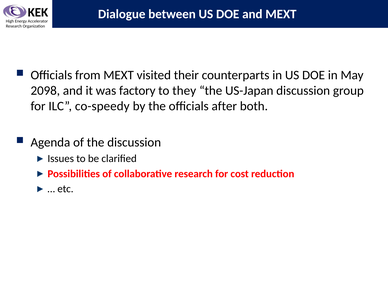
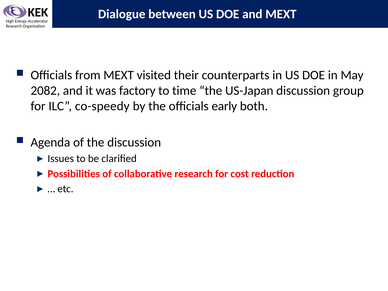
2098: 2098 -> 2082
they: they -> time
after: after -> early
